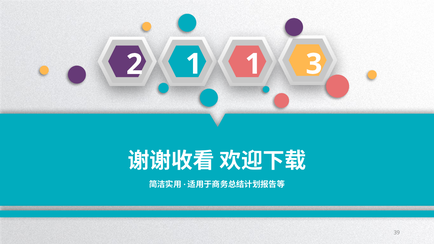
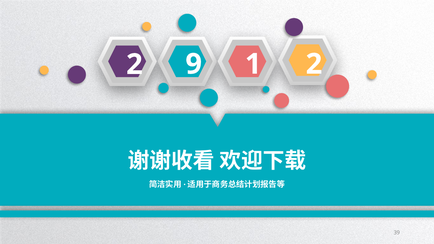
2 1: 1 -> 9
1 3: 3 -> 2
